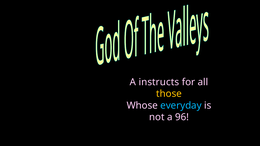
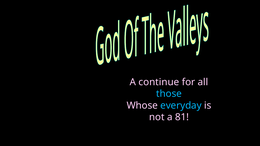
instructs: instructs -> continue
those colour: yellow -> light blue
96: 96 -> 81
